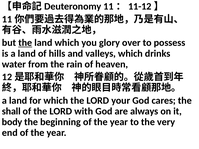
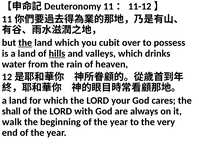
glory: glory -> cubit
hills underline: none -> present
body: body -> walk
